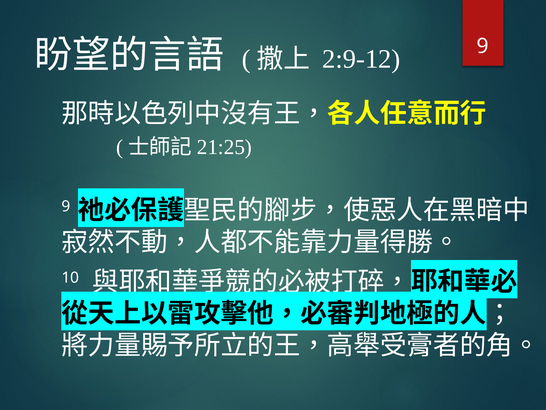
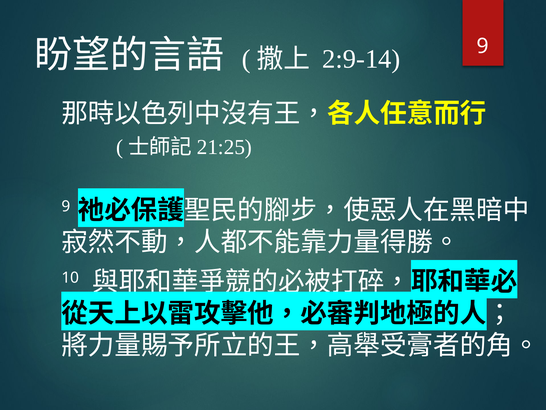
2:9-12: 2:9-12 -> 2:9-14
